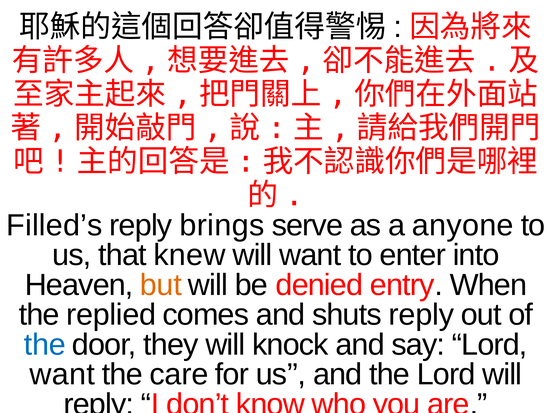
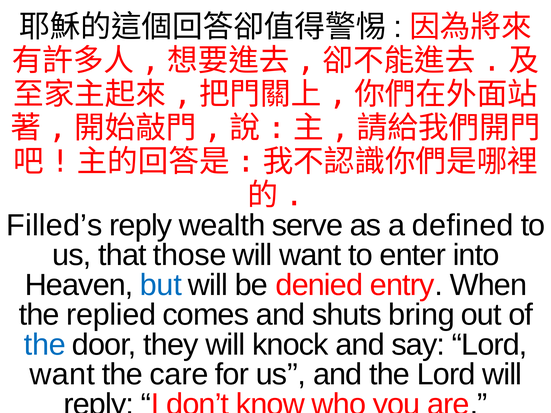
brings: brings -> wealth
anyone: anyone -> defined
knew: knew -> those
but colour: orange -> blue
shuts reply: reply -> bring
